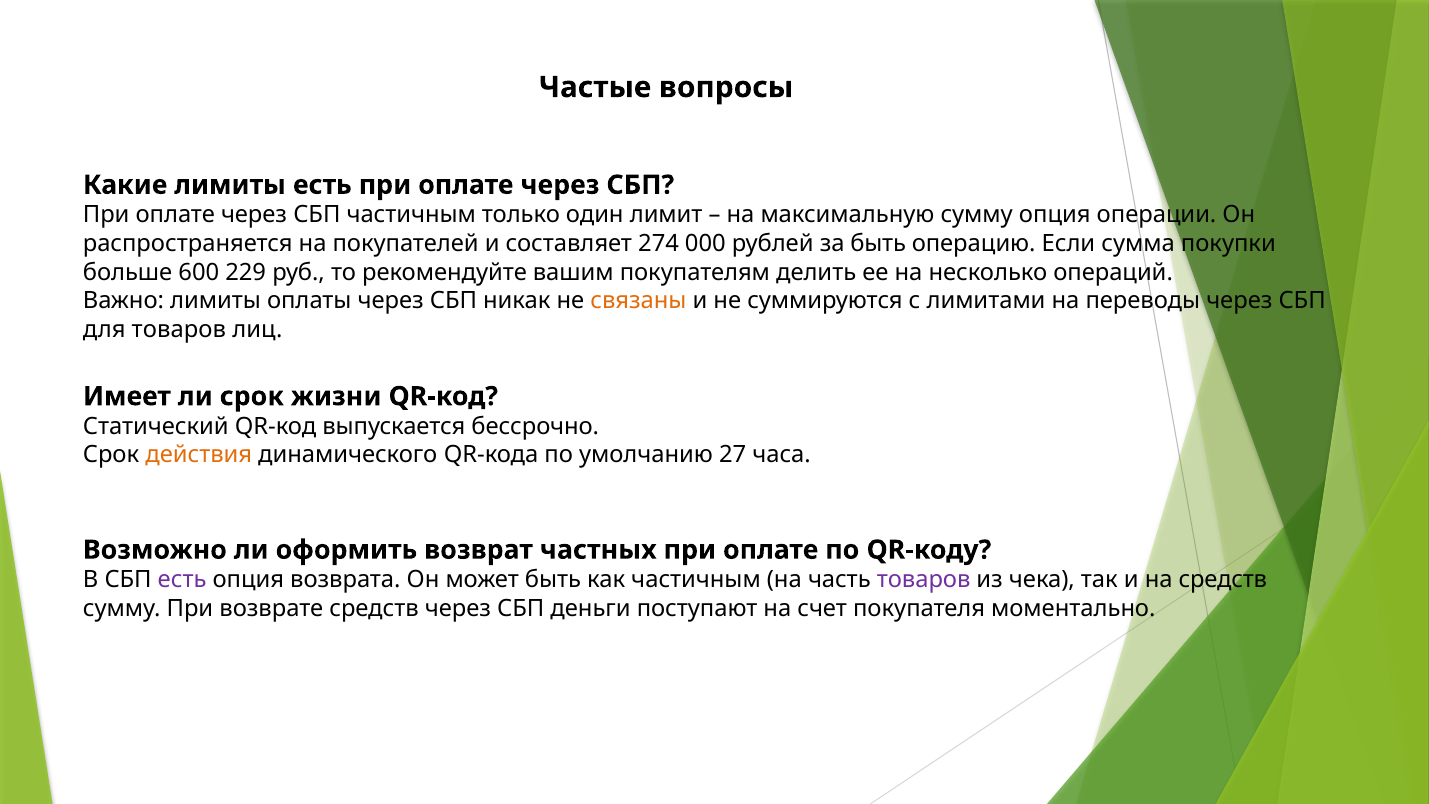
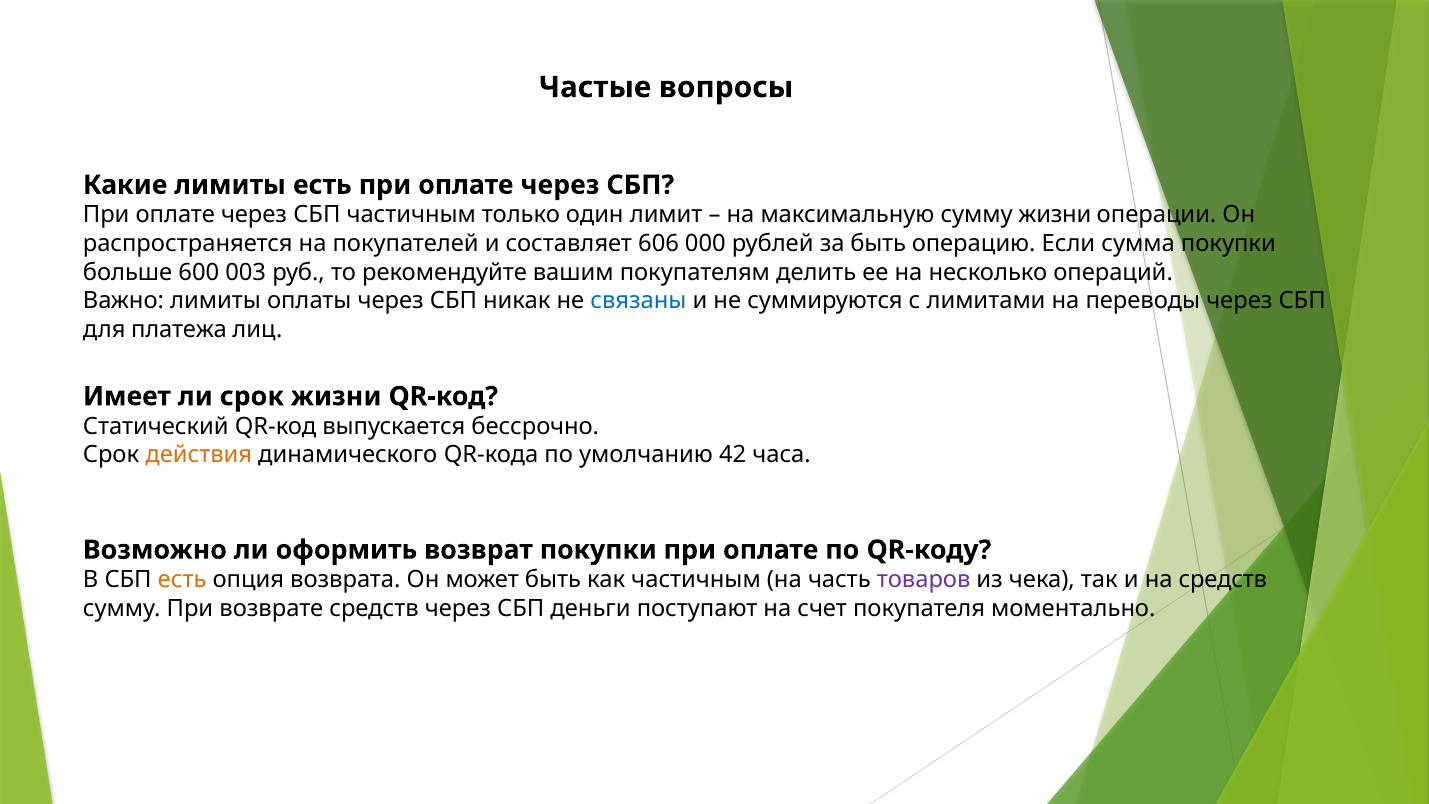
сумму опция: опция -> жизни
274: 274 -> 606
229: 229 -> 003
связаны colour: orange -> blue
для товаров: товаров -> платежа
27: 27 -> 42
возврат частных: частных -> покупки
есть at (182, 580) colour: purple -> orange
